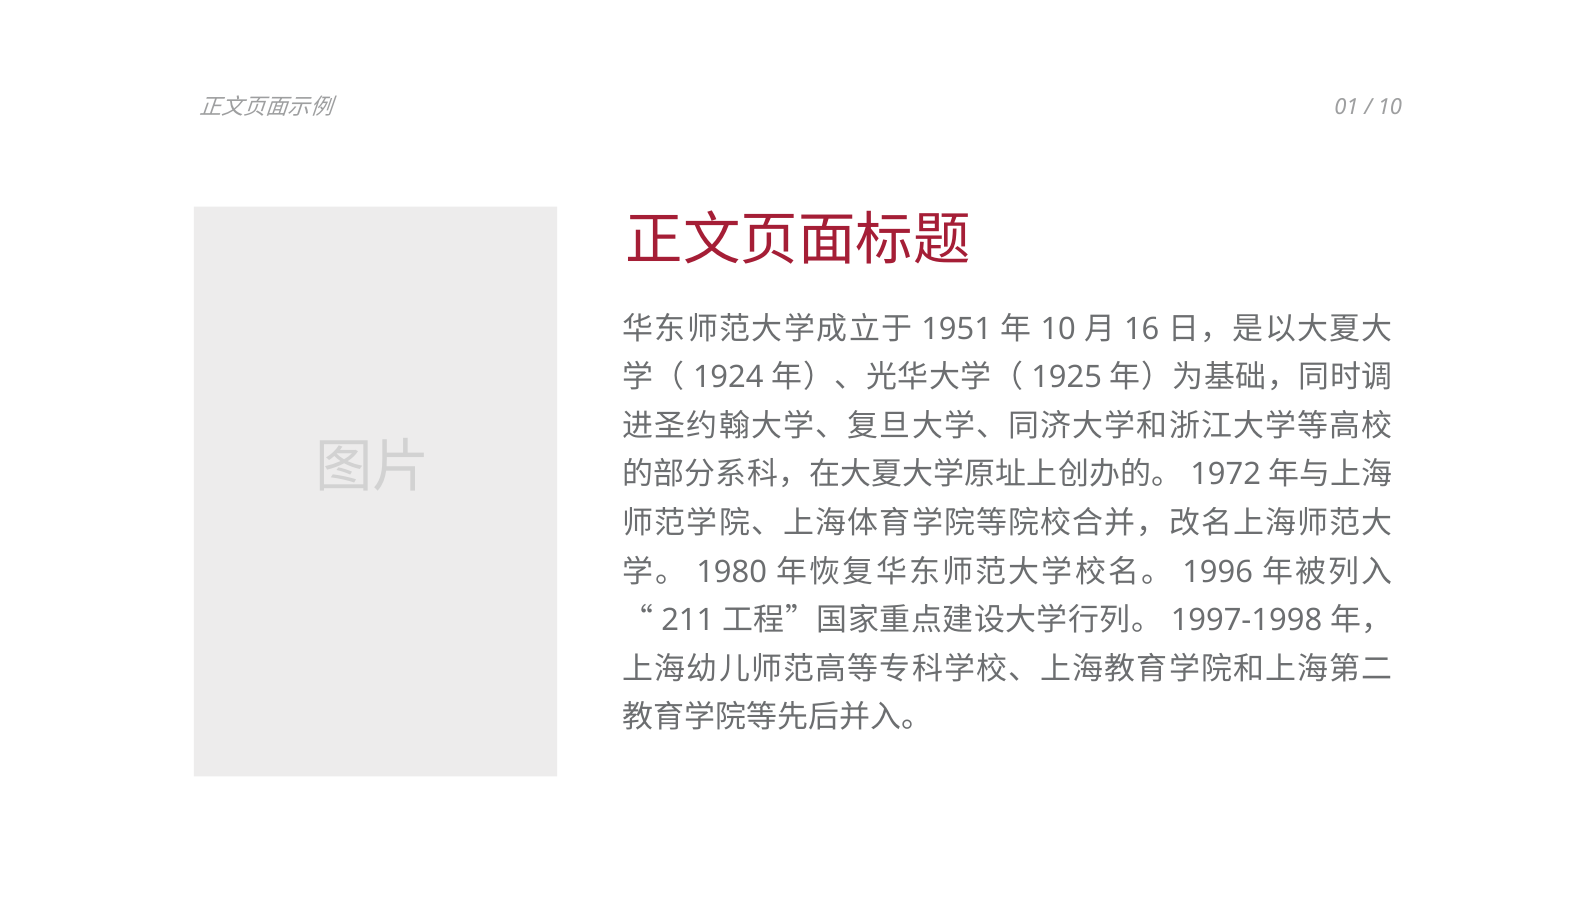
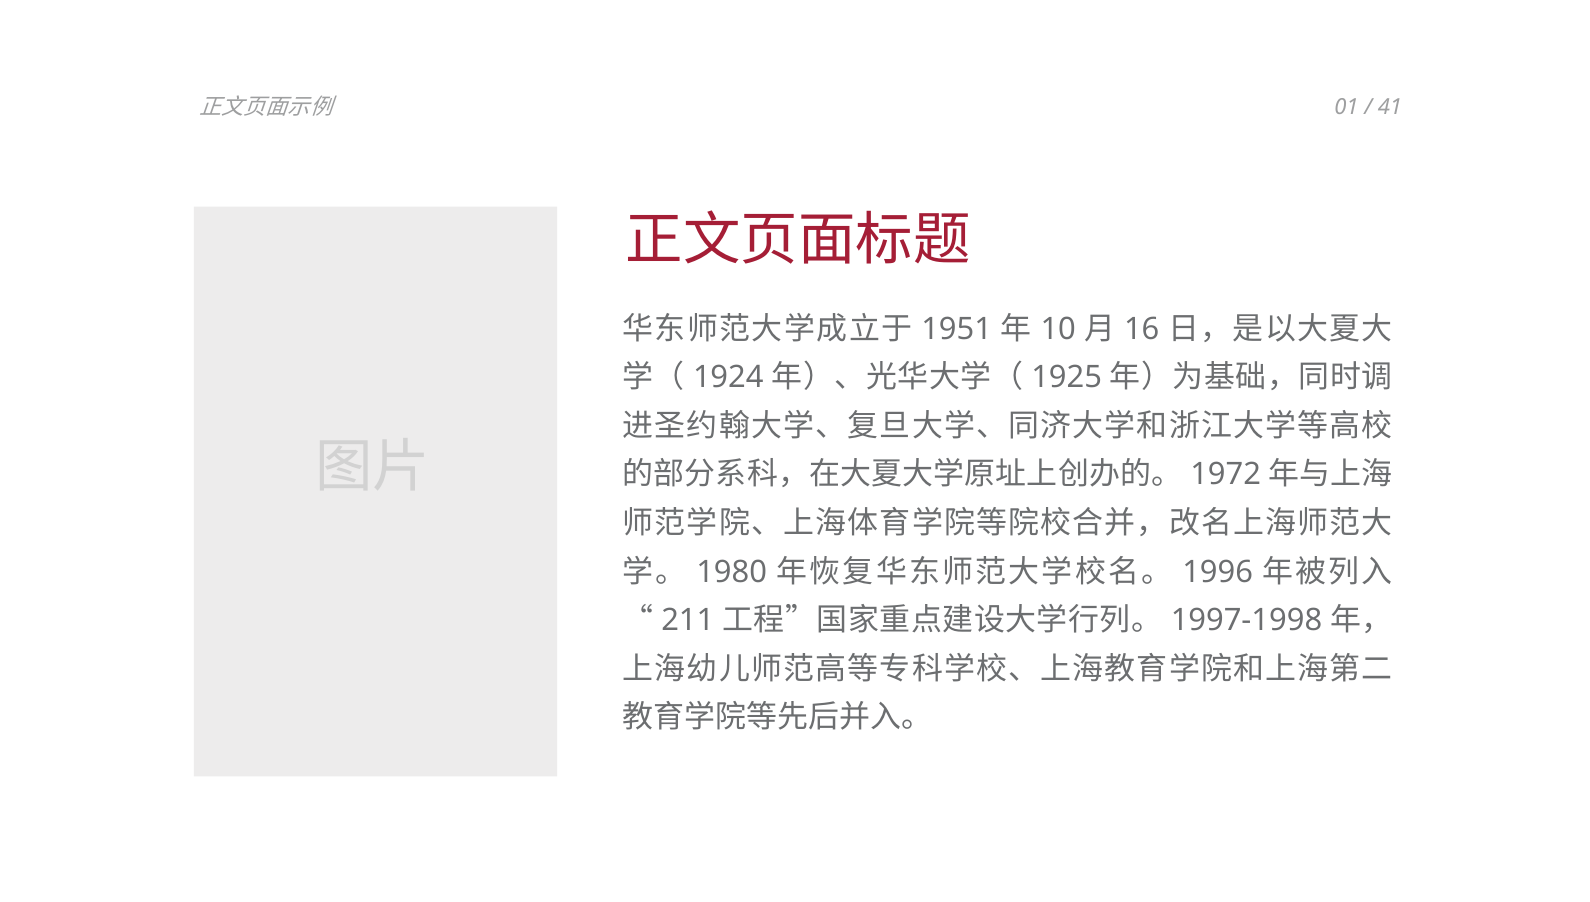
10 at (1390, 108): 10 -> 41
